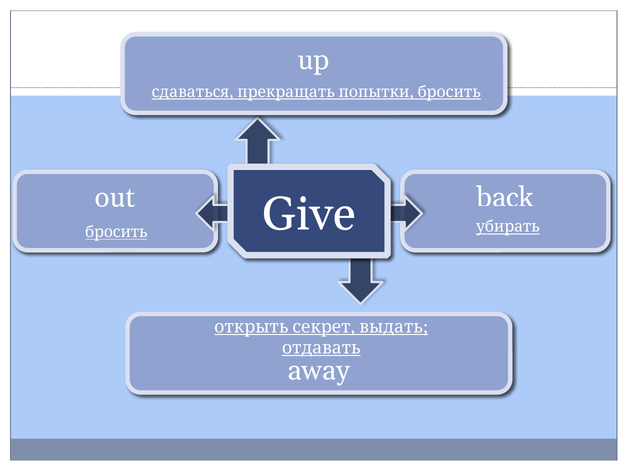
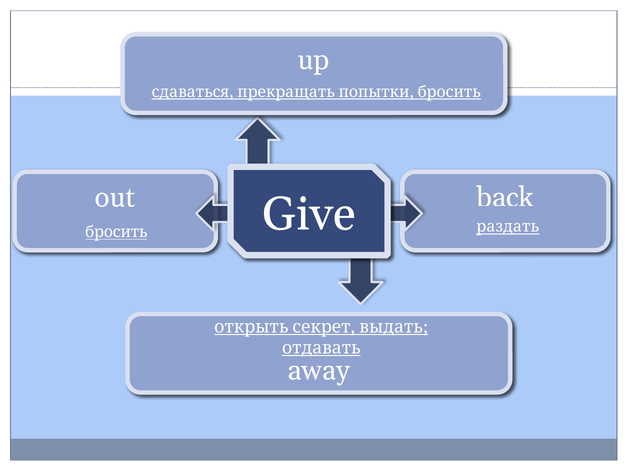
убирать: убирать -> раздать
